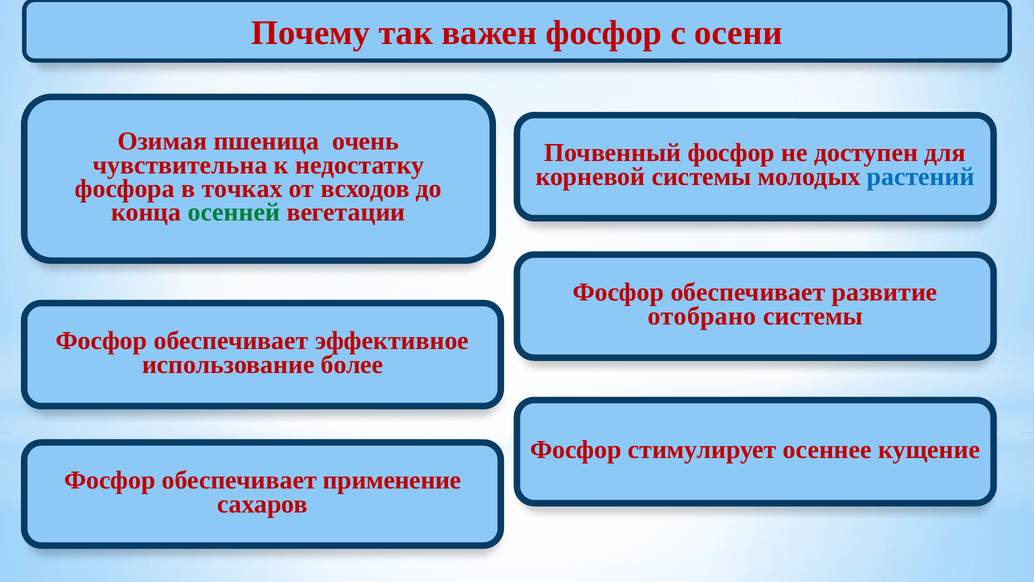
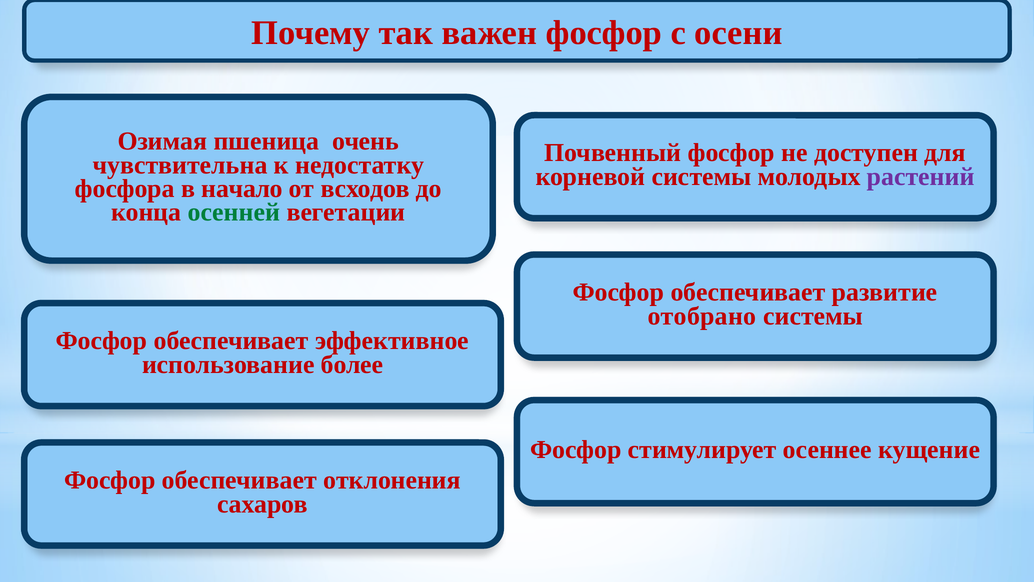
растений colour: blue -> purple
точках: точках -> начало
применение: применение -> отклонения
